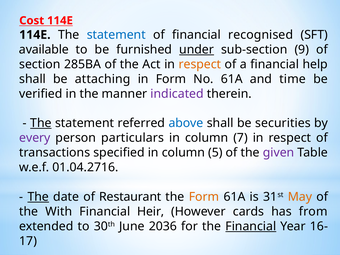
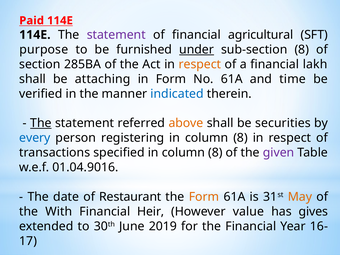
Cost: Cost -> Paid
statement at (116, 35) colour: blue -> purple
recognised: recognised -> agricultural
available: available -> purpose
sub-section 9: 9 -> 8
help: help -> lakh
indicated colour: purple -> blue
above colour: blue -> orange
every colour: purple -> blue
particulars: particulars -> registering
7 at (241, 138): 7 -> 8
specified in column 5: 5 -> 8
01.04.2716: 01.04.2716 -> 01.04.9016
The at (38, 197) underline: present -> none
cards: cards -> value
from: from -> gives
2036: 2036 -> 2019
Financial at (251, 226) underline: present -> none
